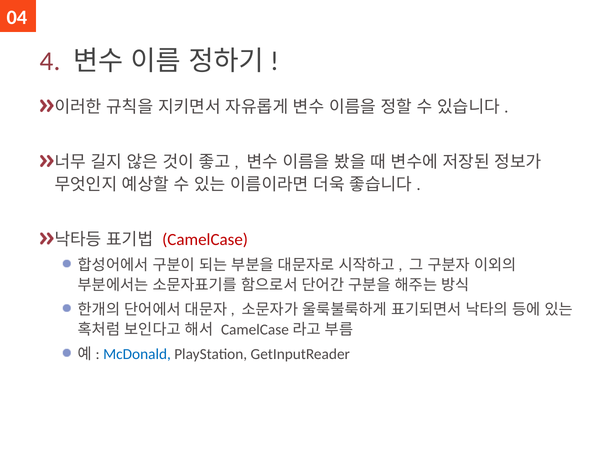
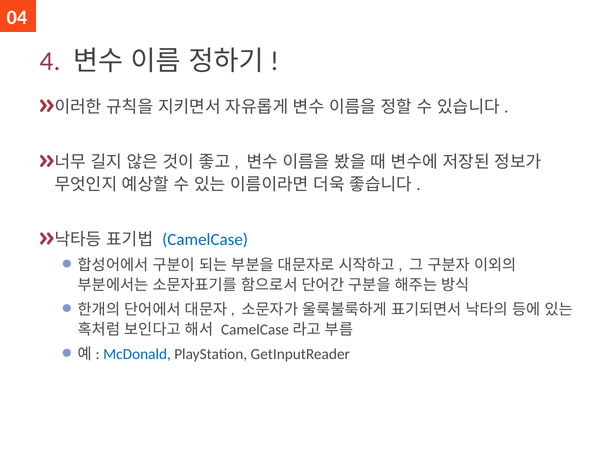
CamelCase colour: red -> blue
